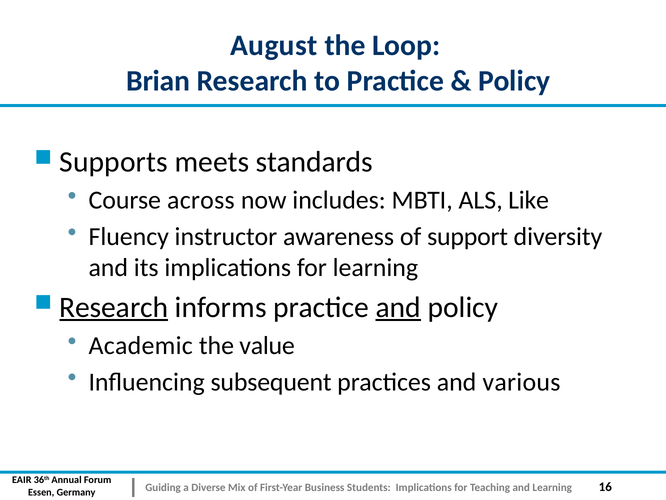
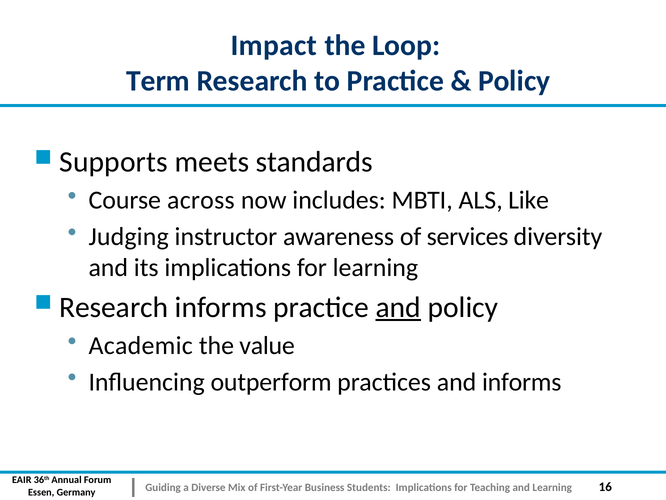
August: August -> Impact
Brian: Brian -> Term
Fluency: Fluency -> Judging
support: support -> services
Research at (114, 307) underline: present -> none
subsequent: subsequent -> outperform
and various: various -> informs
